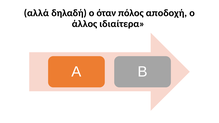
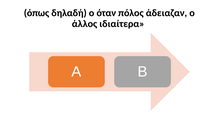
αλλά: αλλά -> όπως
αποδοχή: αποδοχή -> άδειαζαν
